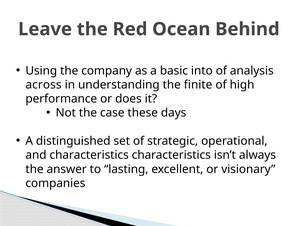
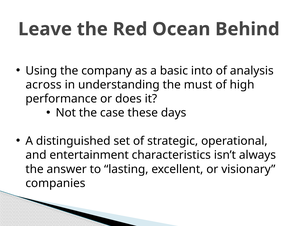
finite: finite -> must
and characteristics: characteristics -> entertainment
